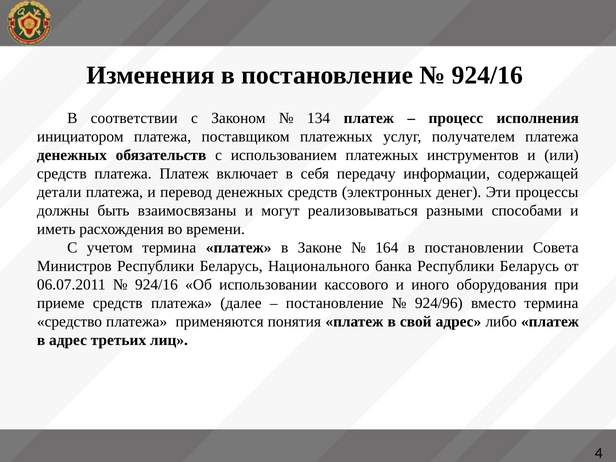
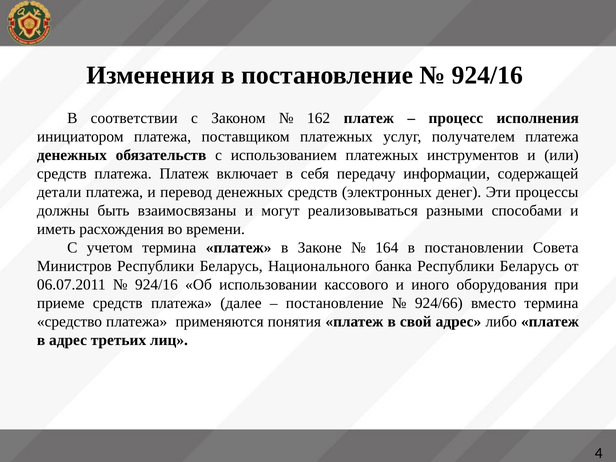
134: 134 -> 162
924/96: 924/96 -> 924/66
